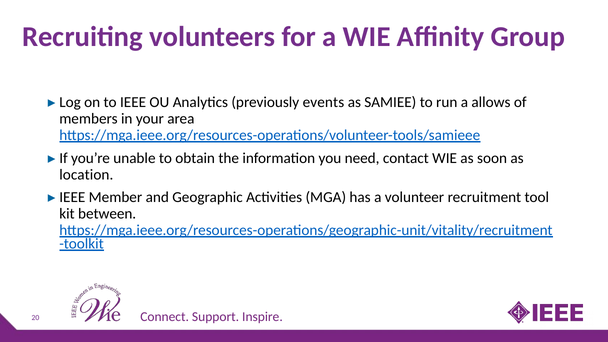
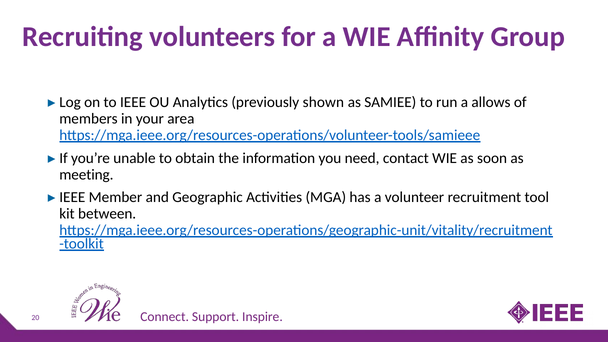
events: events -> shown
location: location -> meeting
